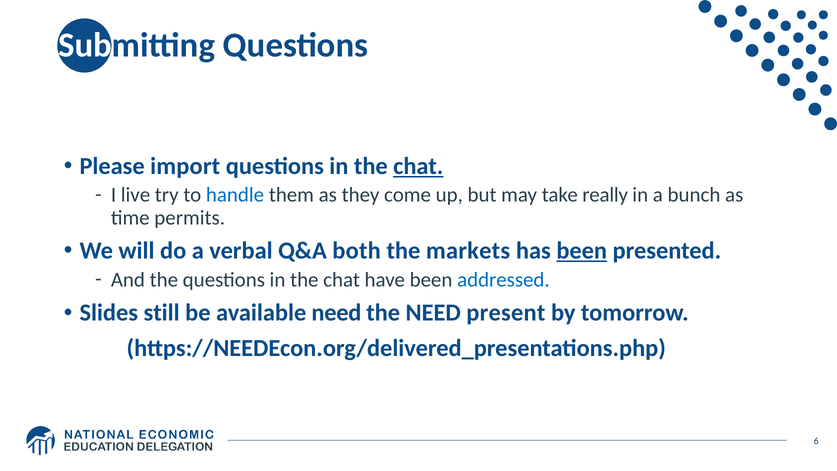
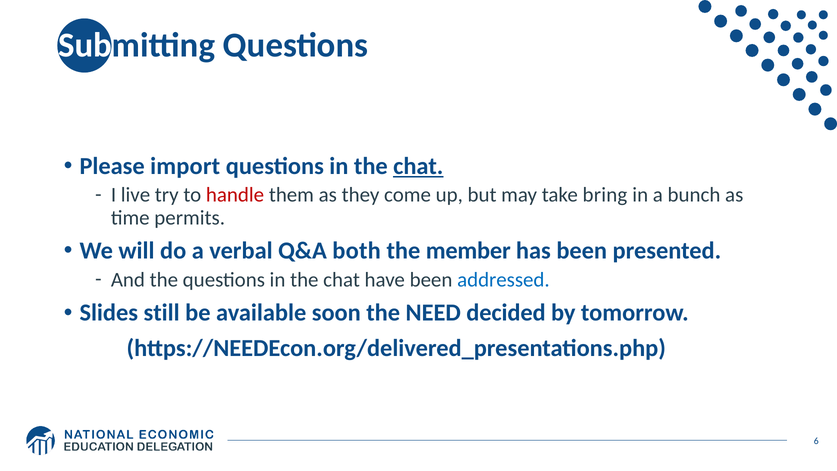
handle colour: blue -> red
really: really -> bring
markets: markets -> member
been at (582, 251) underline: present -> none
available need: need -> soon
present: present -> decided
